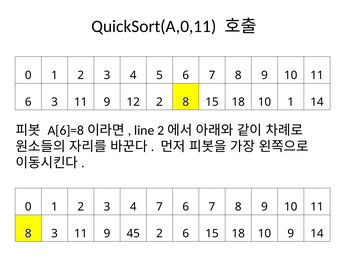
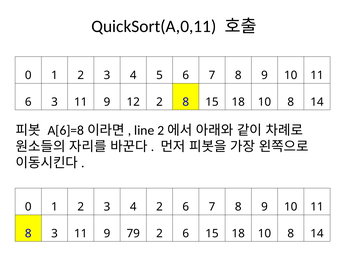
1 at (291, 102): 1 -> 8
4 7: 7 -> 2
45: 45 -> 79
9 at (291, 233): 9 -> 8
